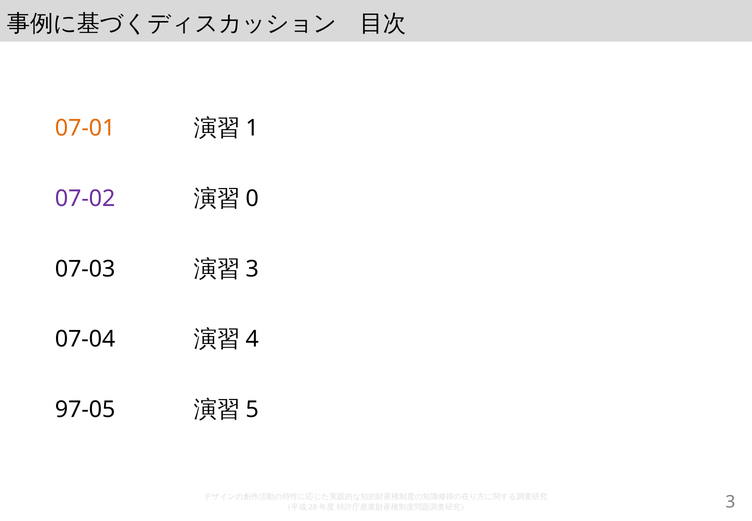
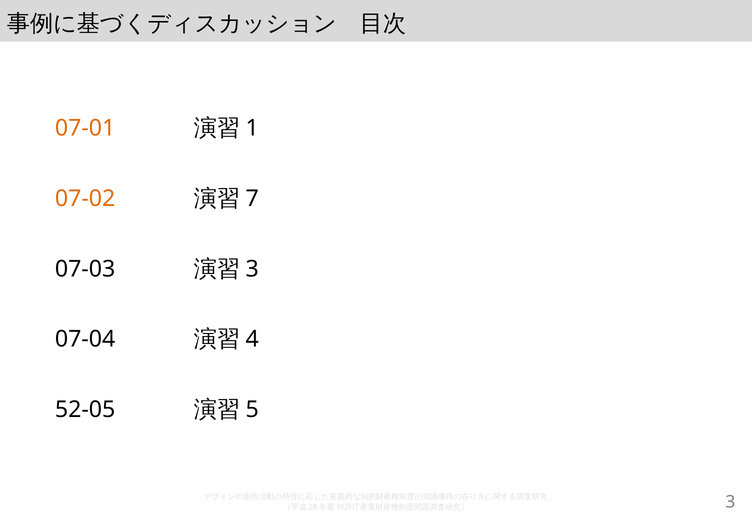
07-02 colour: purple -> orange
0: 0 -> 7
97-05: 97-05 -> 52-05
